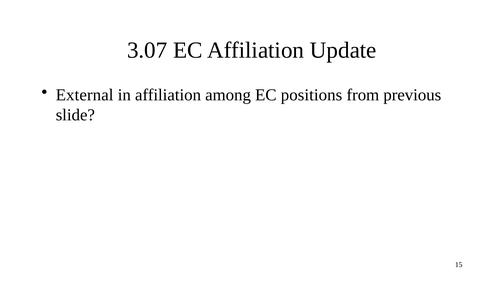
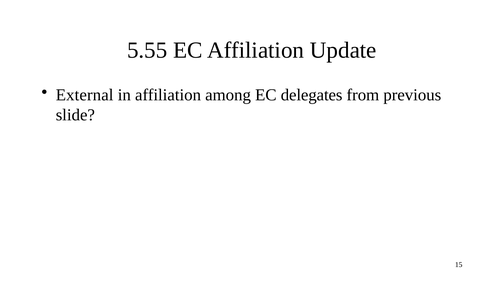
3.07: 3.07 -> 5.55
positions: positions -> delegates
